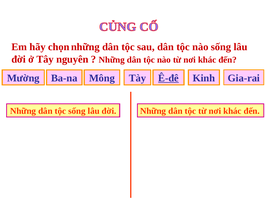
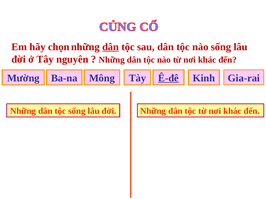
dân at (111, 47) underline: none -> present
